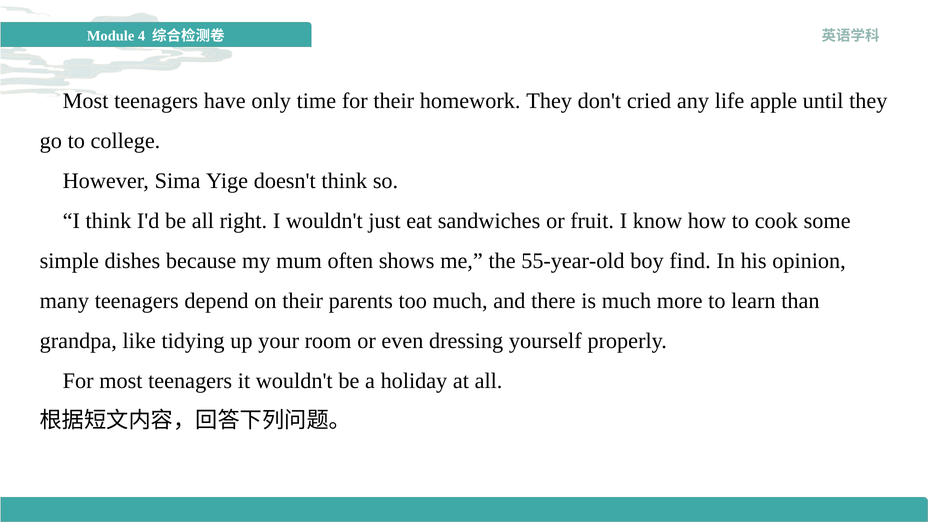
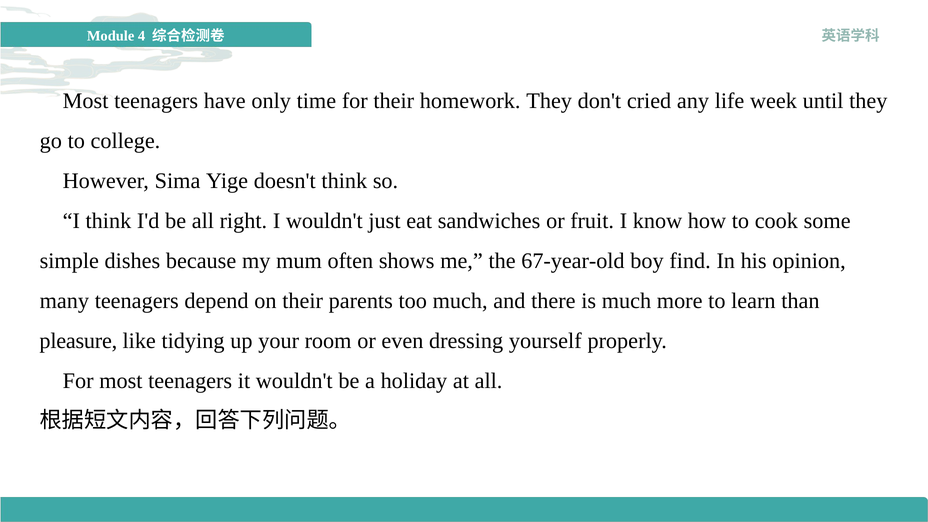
apple: apple -> week
55-year-old: 55-year-old -> 67-year-old
grandpa: grandpa -> pleasure
